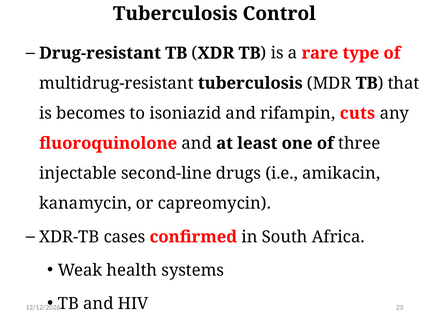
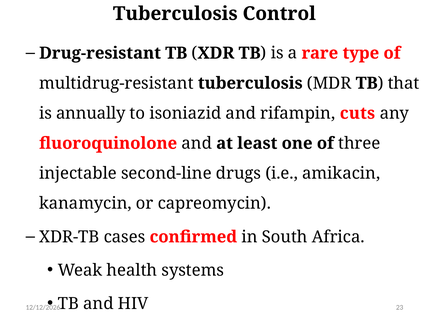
becomes: becomes -> annually
